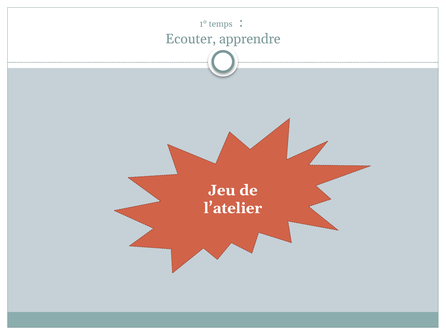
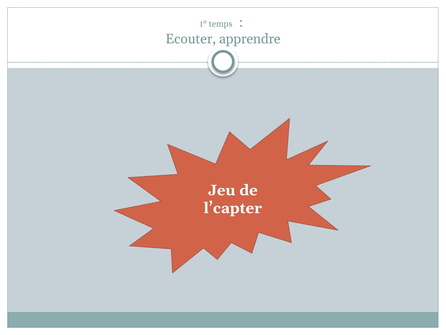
l’atelier: l’atelier -> l’capter
